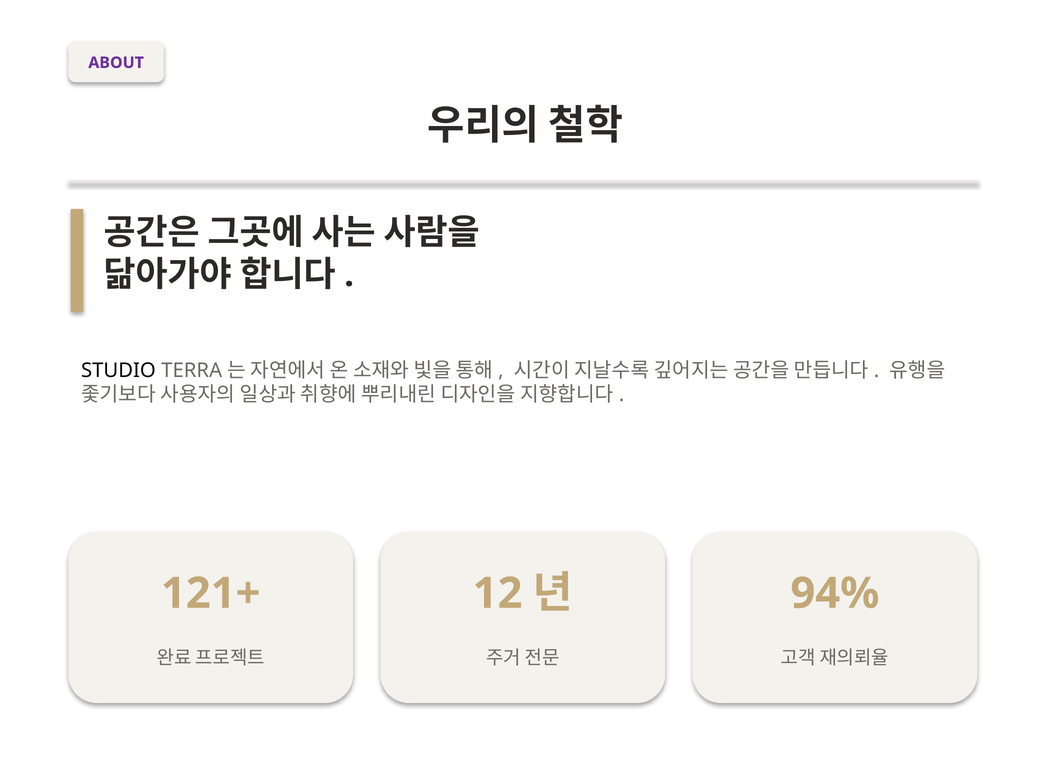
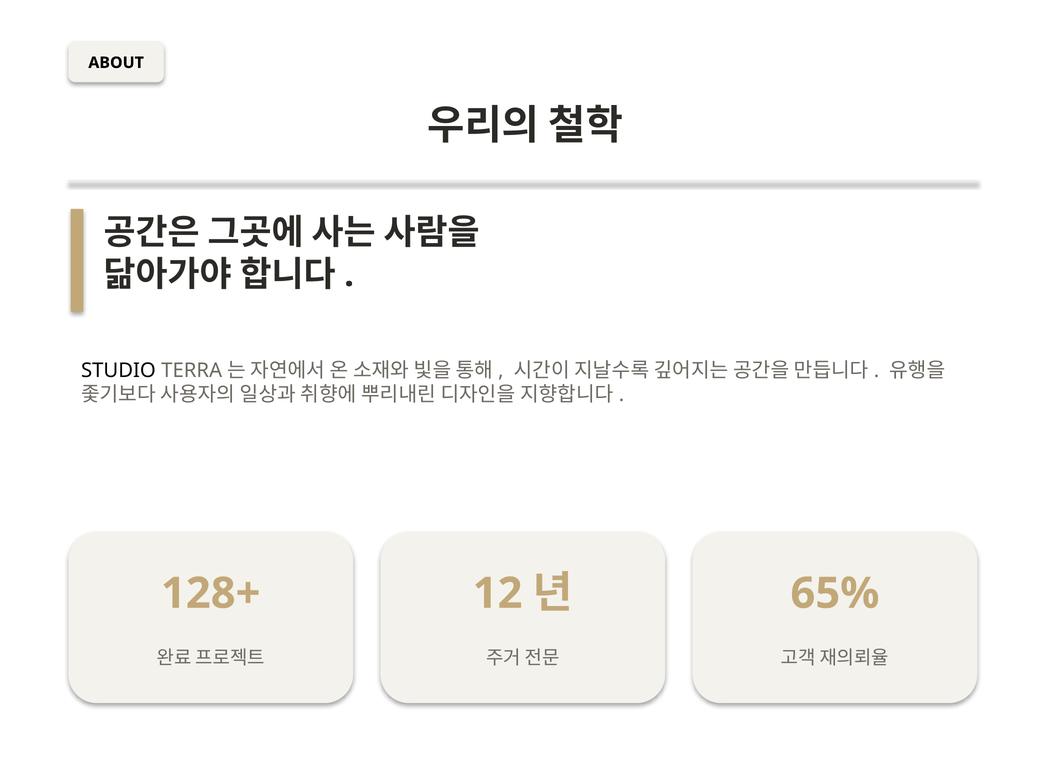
ABOUT colour: purple -> black
121+: 121+ -> 128+
94%: 94% -> 65%
